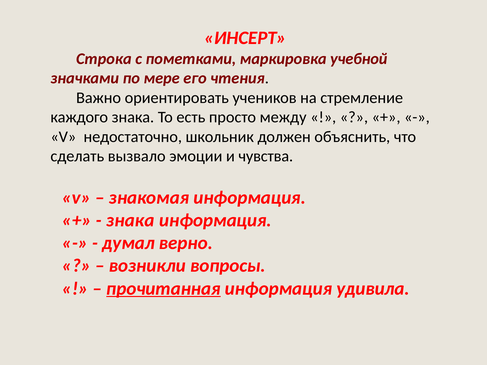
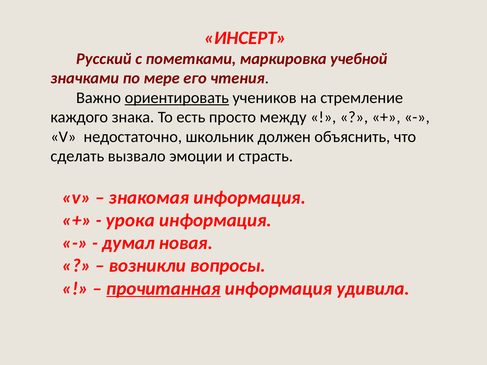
Строка: Строка -> Русский
ориентировать underline: none -> present
чувства: чувства -> страсть
знака at (130, 220): знака -> урока
верно: верно -> новая
